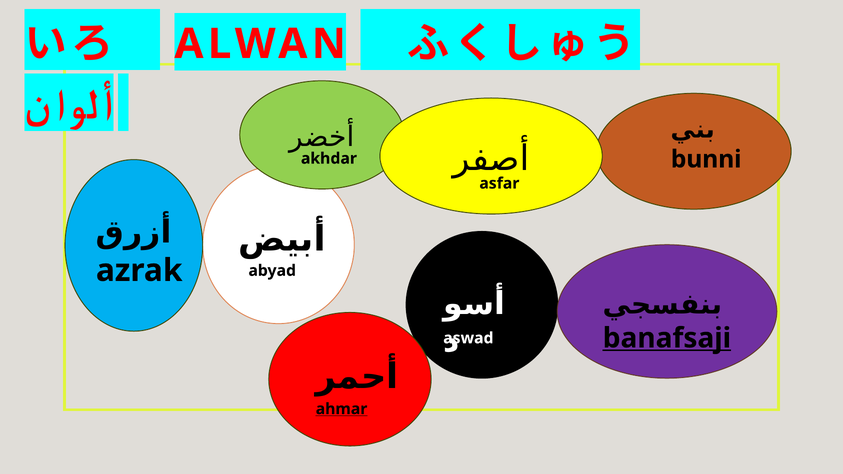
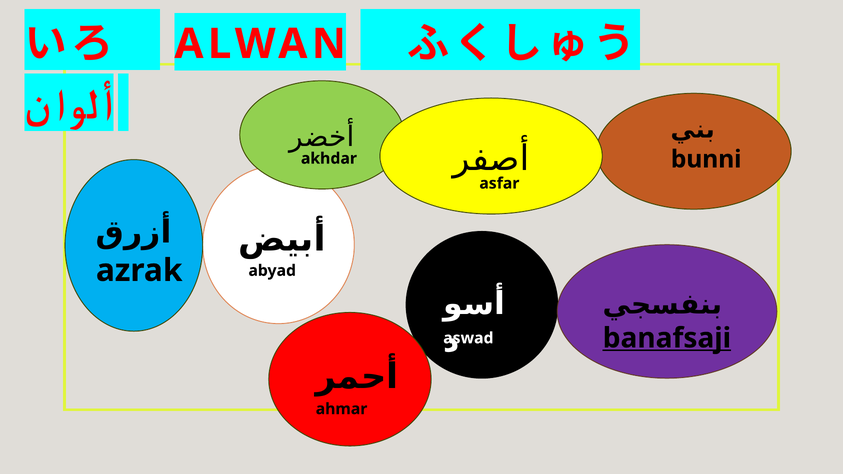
ahmar underline: present -> none
